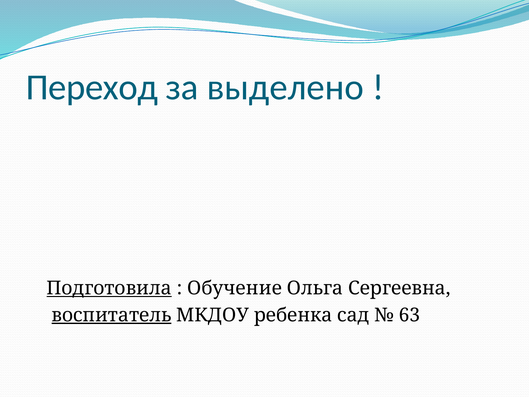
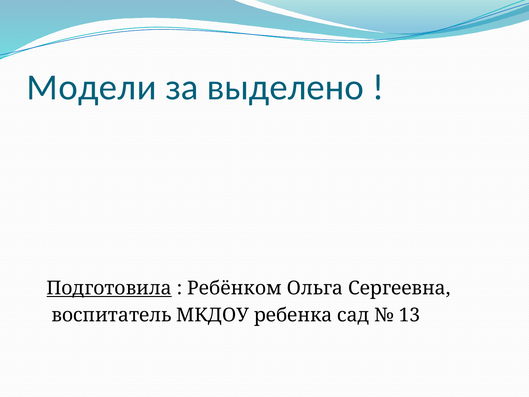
Переход: Переход -> Модели
Обучение: Обучение -> Ребёнком
воспитатель underline: present -> none
63: 63 -> 13
